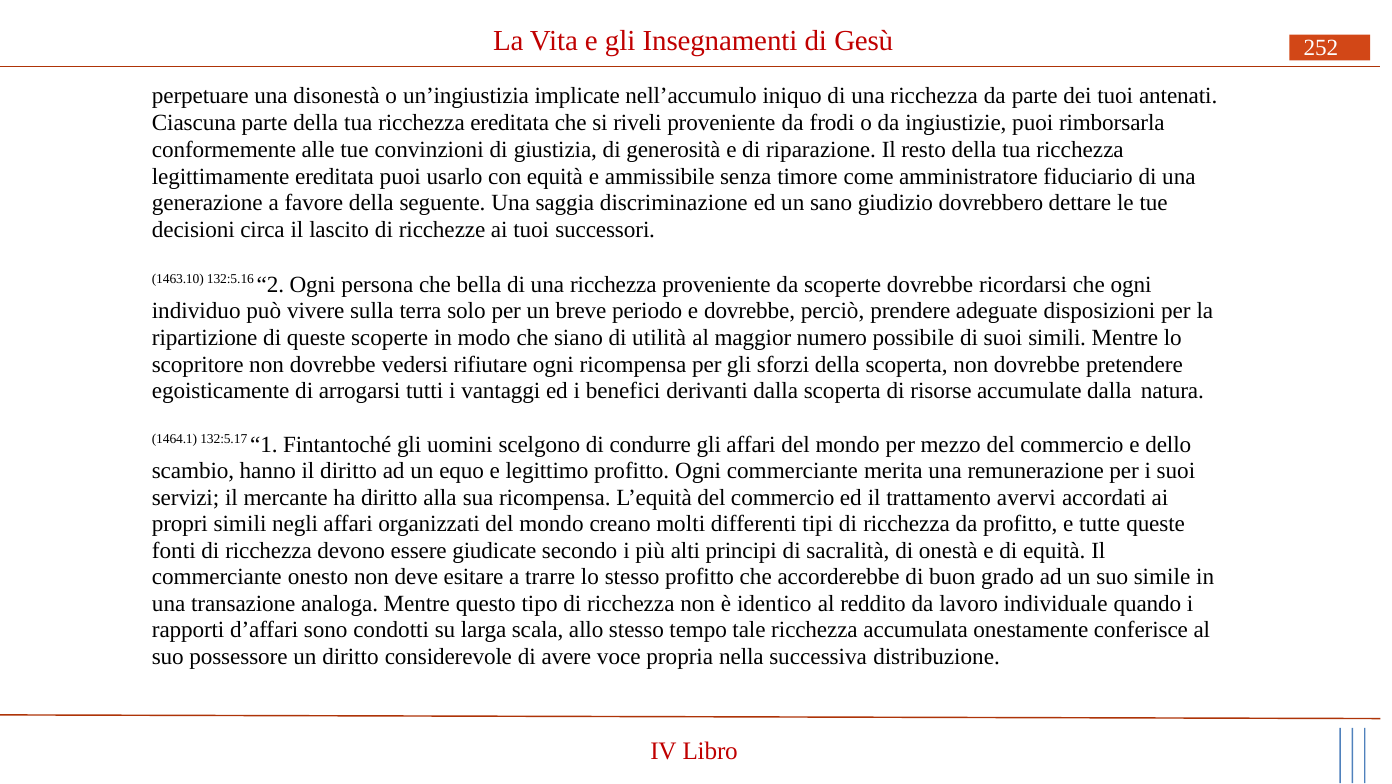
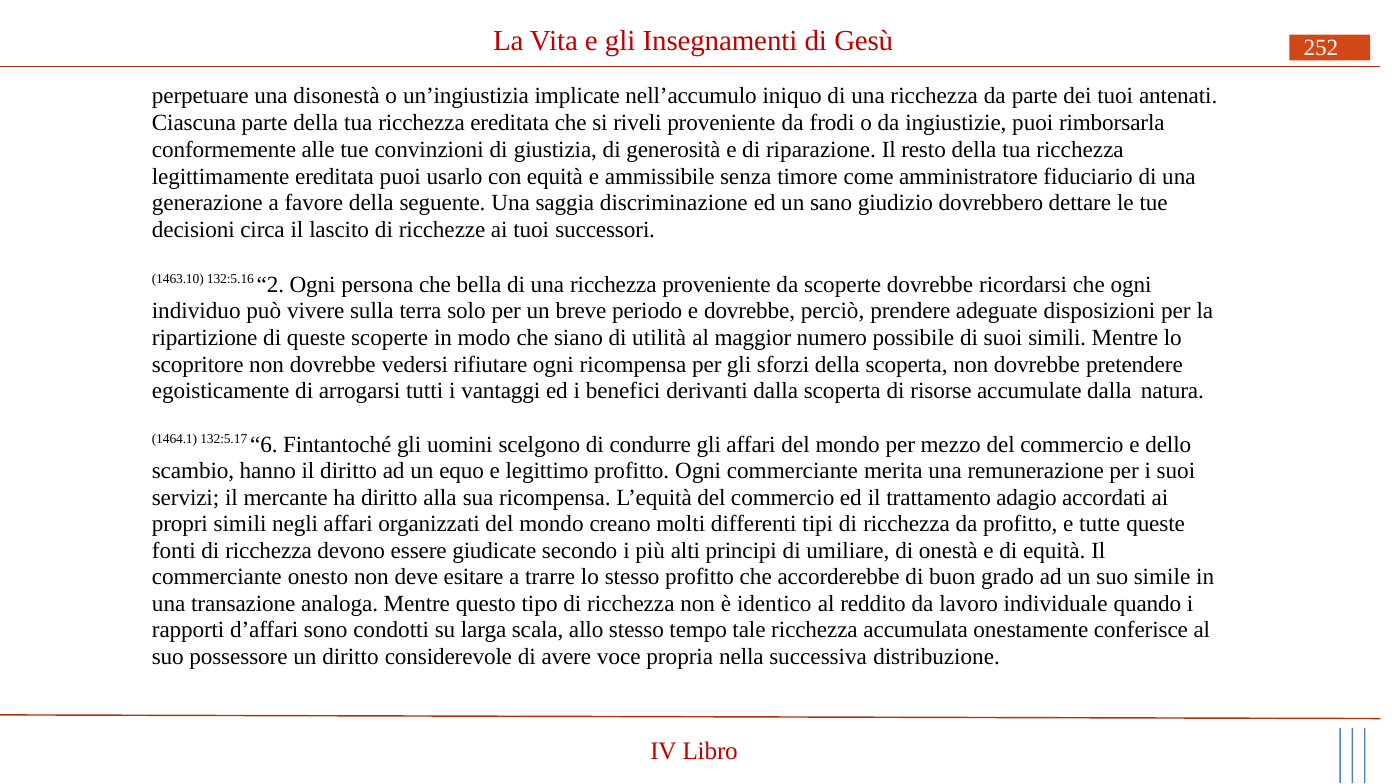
1: 1 -> 6
avervi: avervi -> adagio
sacralità: sacralità -> umiliare
